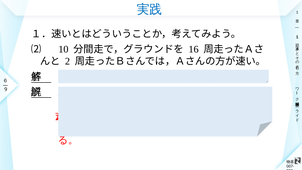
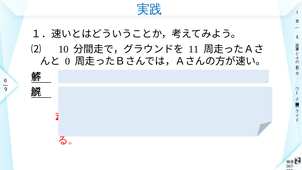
16: 16 -> 11
2: 2 -> 0
